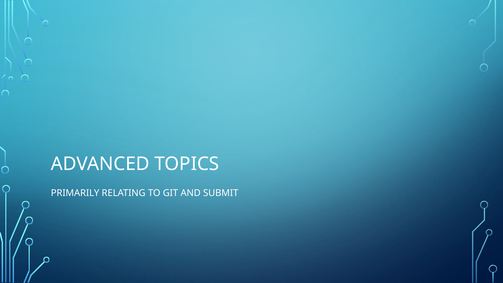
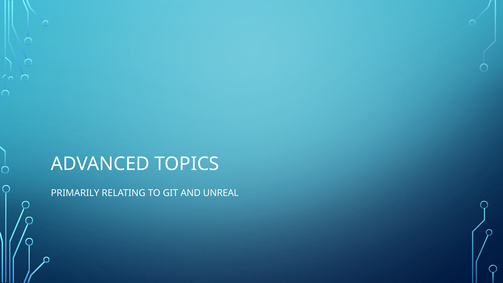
SUBMIT: SUBMIT -> UNREAL
